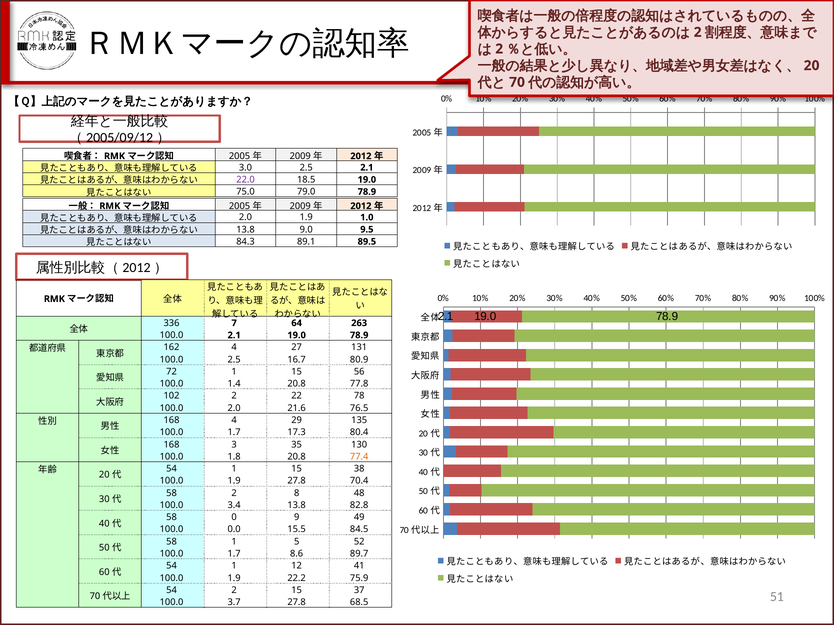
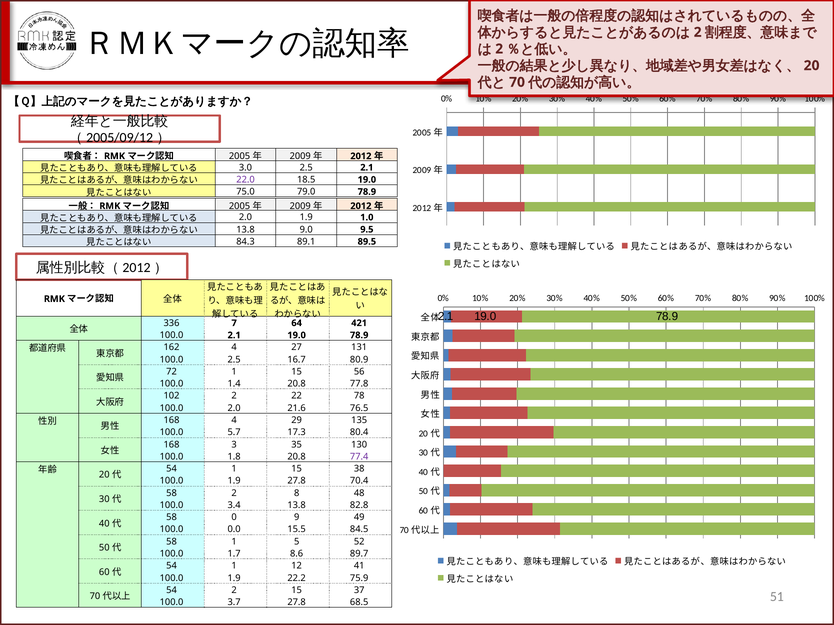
263: 263 -> 421
1.7 at (234, 433): 1.7 -> 5.7
77.4 colour: orange -> purple
